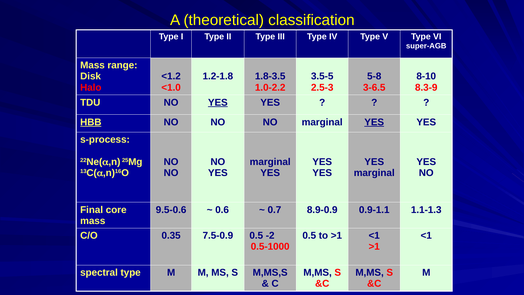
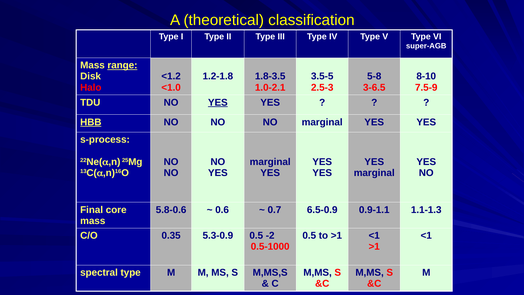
range underline: none -> present
1.0-2.2: 1.0-2.2 -> 1.0-2.1
8.3-9: 8.3-9 -> 7.5-9
YES at (374, 122) underline: present -> none
9.5-0.6: 9.5-0.6 -> 5.8-0.6
8.9-0.9: 8.9-0.9 -> 6.5-0.9
7.5-0.9: 7.5-0.9 -> 5.3-0.9
